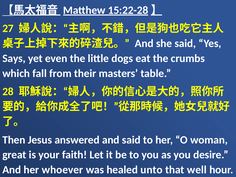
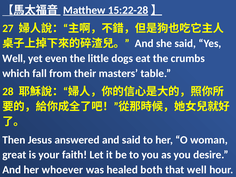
Says at (14, 58): Says -> Well
unto: unto -> both
